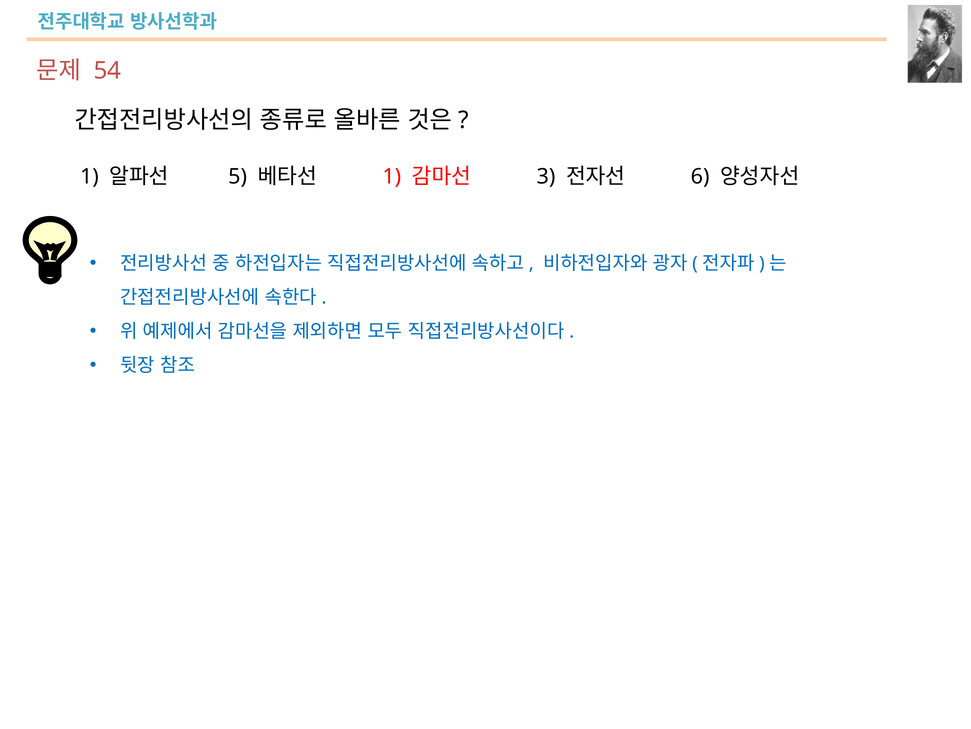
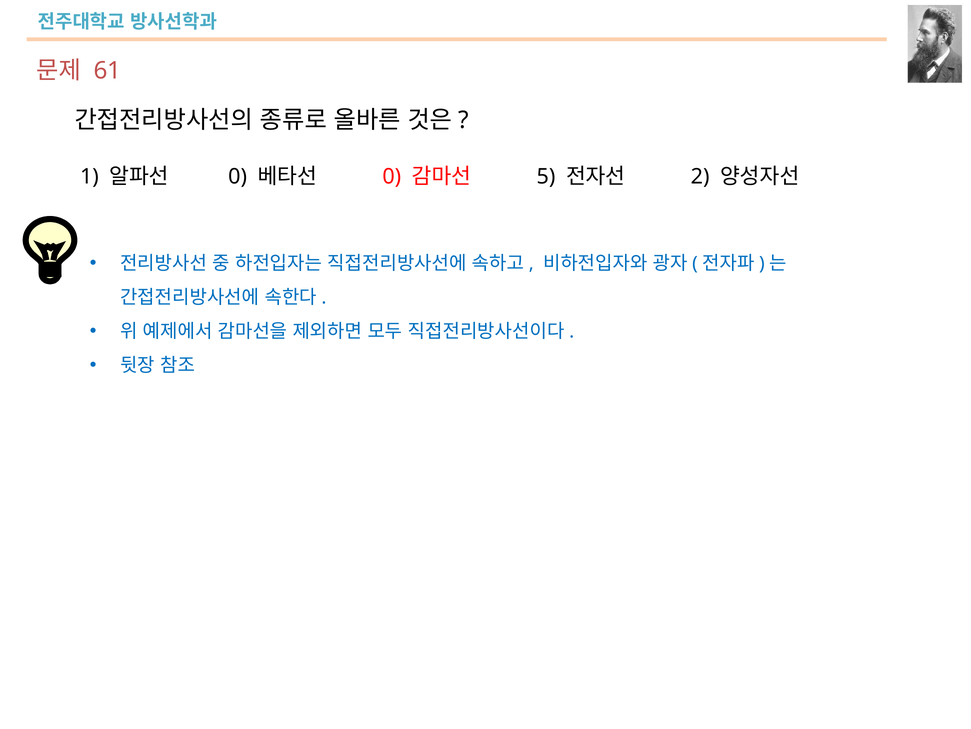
54: 54 -> 61
5 at (238, 176): 5 -> 0
1 at (392, 176): 1 -> 0
3: 3 -> 5
6: 6 -> 2
